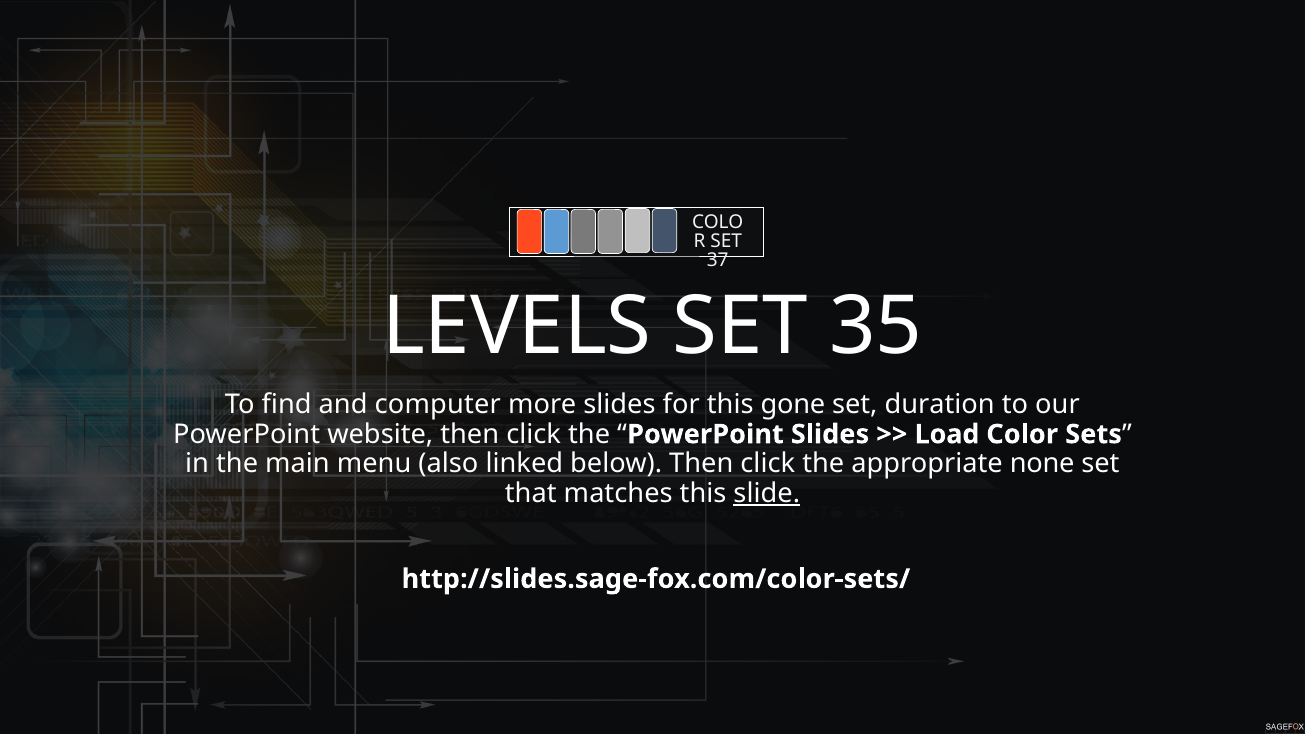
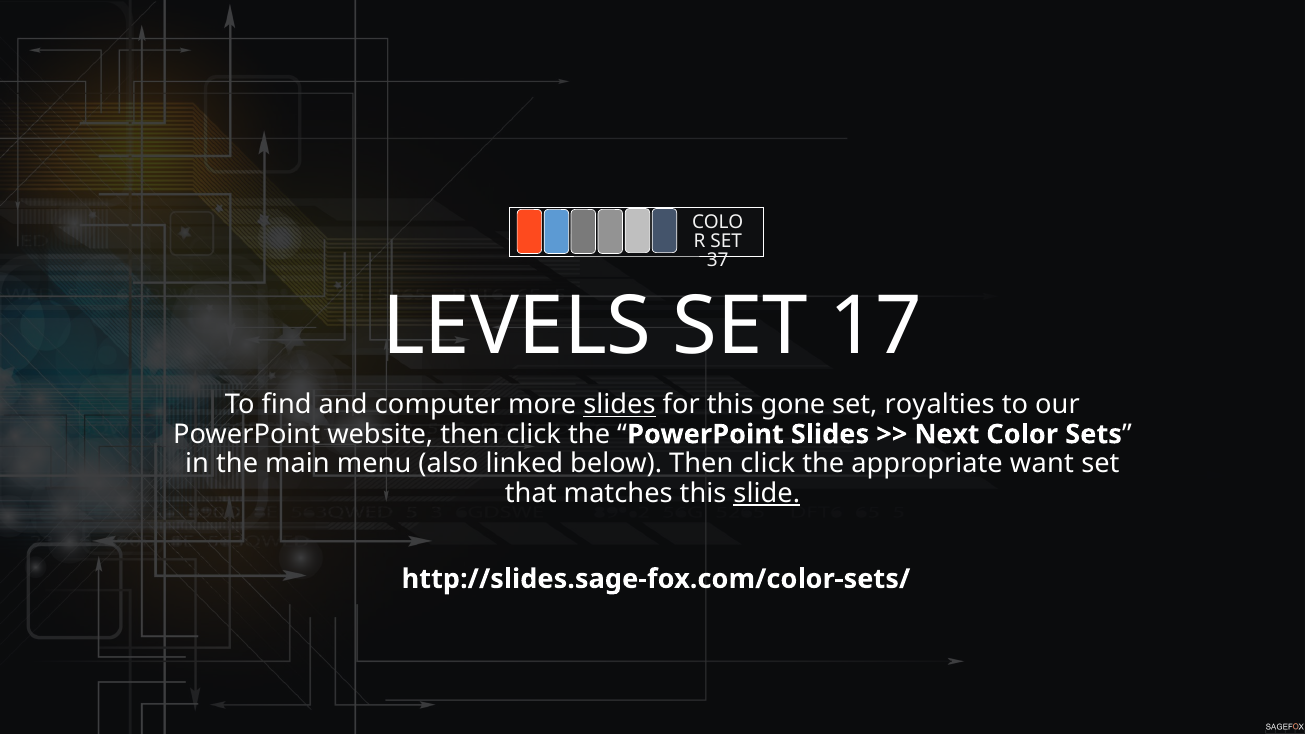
35: 35 -> 17
slides at (619, 405) underline: none -> present
duration: duration -> royalties
Load: Load -> Next
none: none -> want
